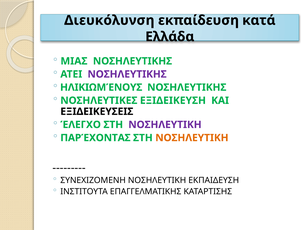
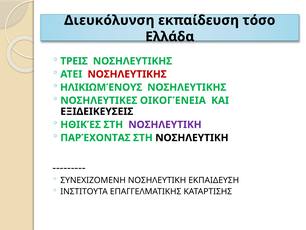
κατά: κατά -> τόσο
ΜΙΑΣ: ΜΙΑΣ -> ΤΡΕΙΣ
ΝΟΣΗΛΕΥΤΙΚΗΣ at (127, 74) colour: purple -> red
ΕΞΙΔΕΙΚΕΥΣΗ: ΕΞΙΔΕΙΚΕΥΣΗ -> ΟΙΚΟΓΈΝΕΙΑ
ΈΛΕΓΧΟ: ΈΛΕΓΧΟ -> ΗΘΙΚΈΣ
ΝΟΣΗΛΕΥΤΙΚΗ at (192, 138) colour: orange -> black
